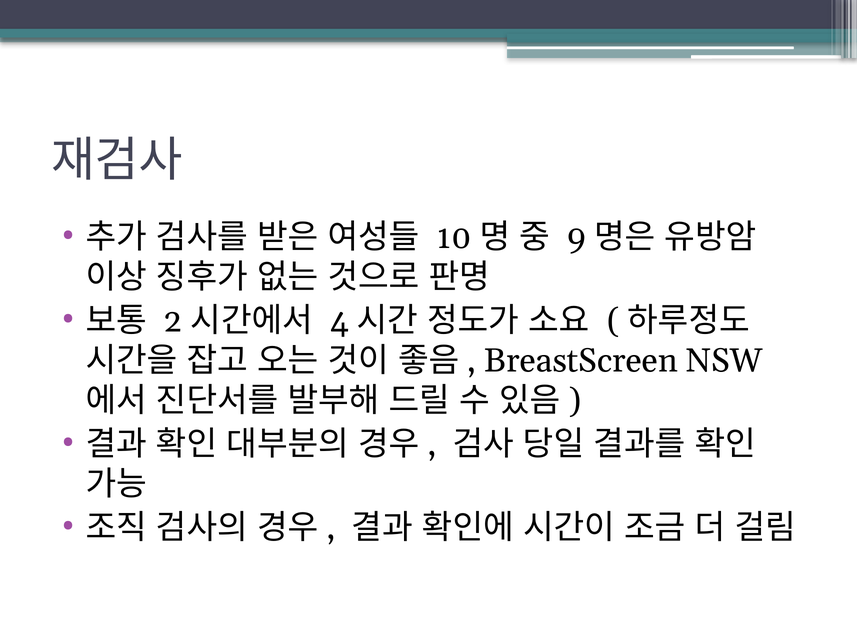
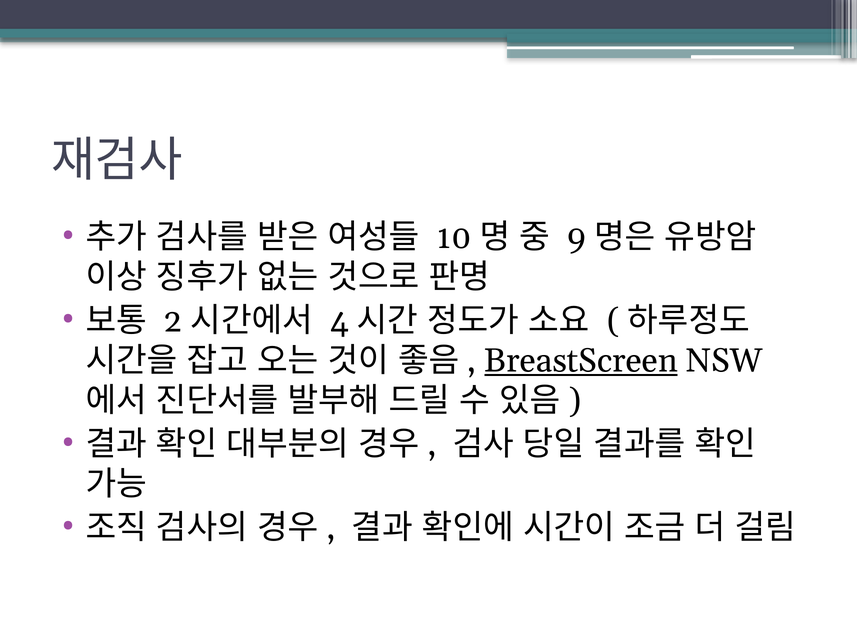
BreastScreen underline: none -> present
